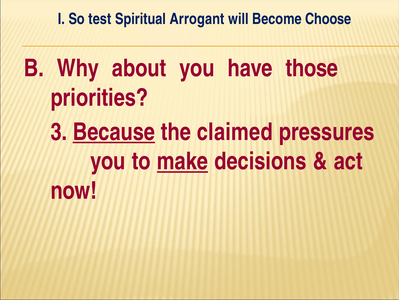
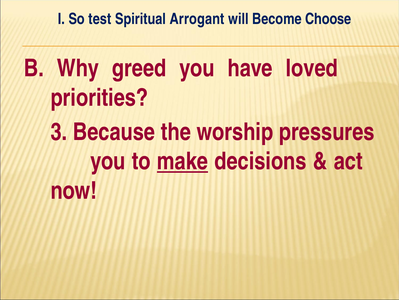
about: about -> greed
those: those -> loved
Because underline: present -> none
claimed: claimed -> worship
